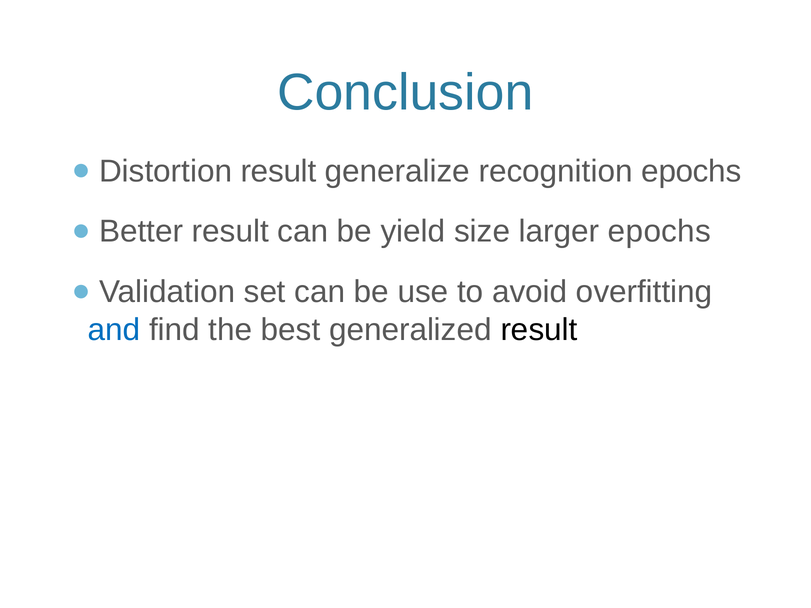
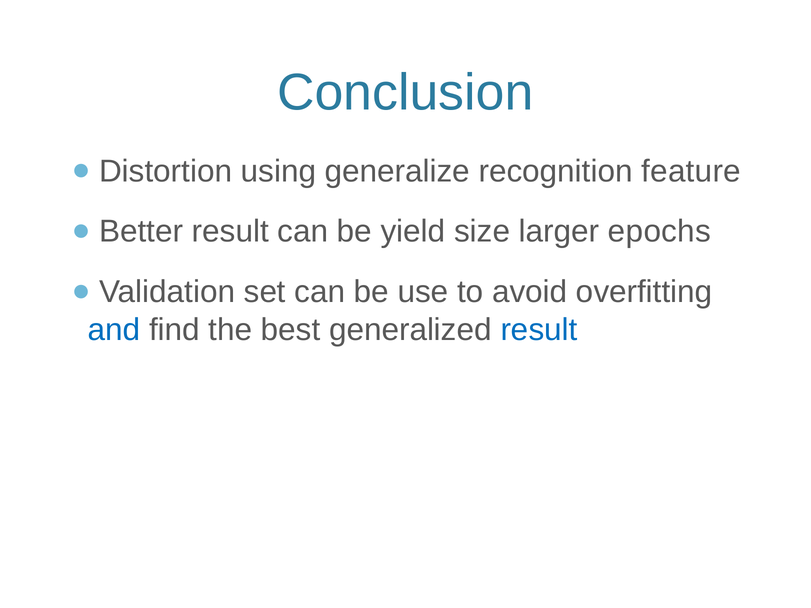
Distortion result: result -> using
recognition epochs: epochs -> feature
result at (539, 330) colour: black -> blue
